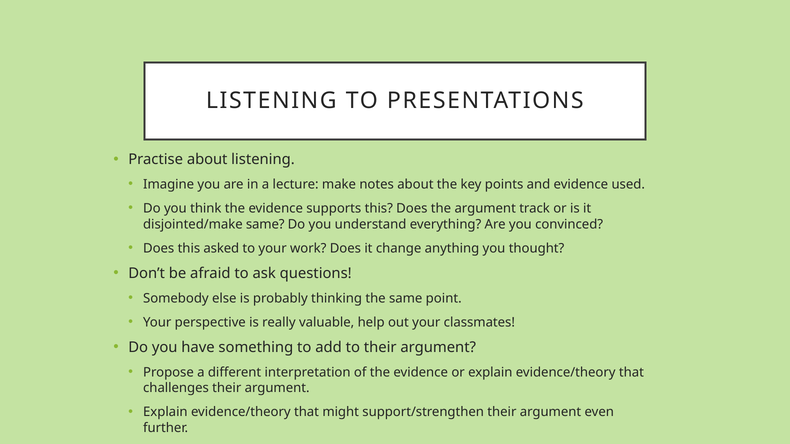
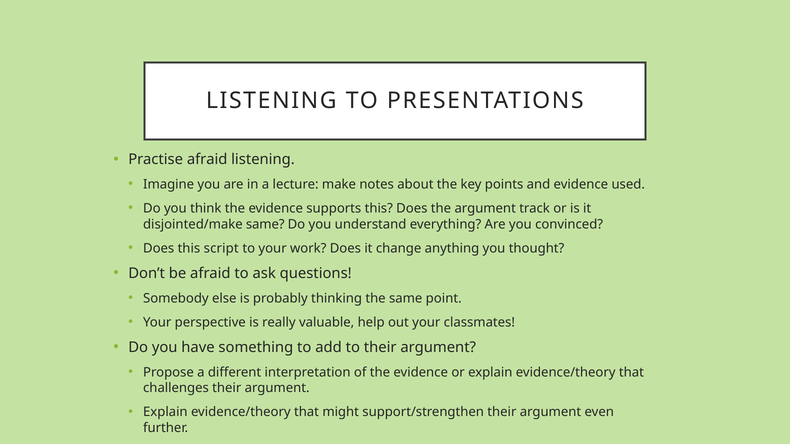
Practise about: about -> afraid
asked: asked -> script
